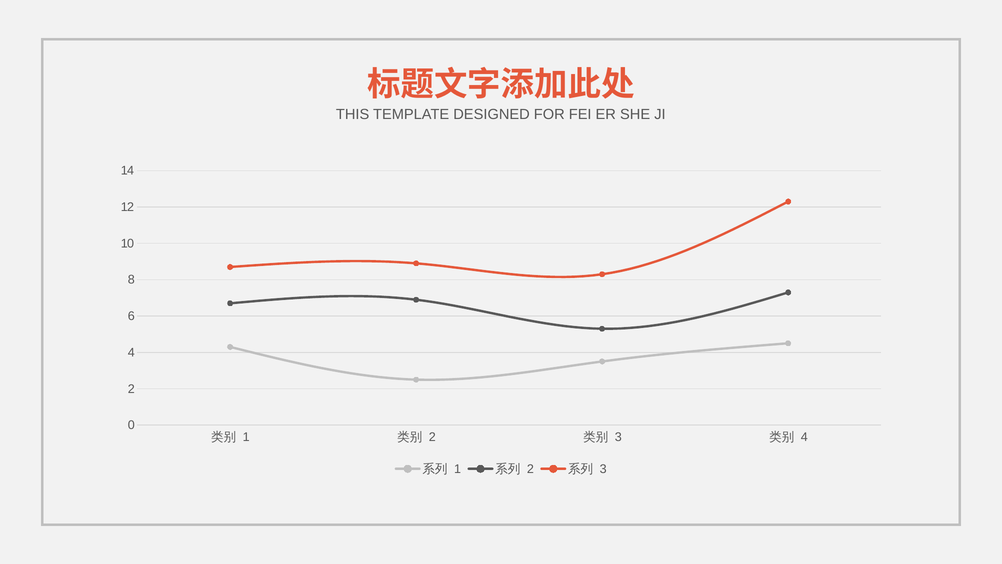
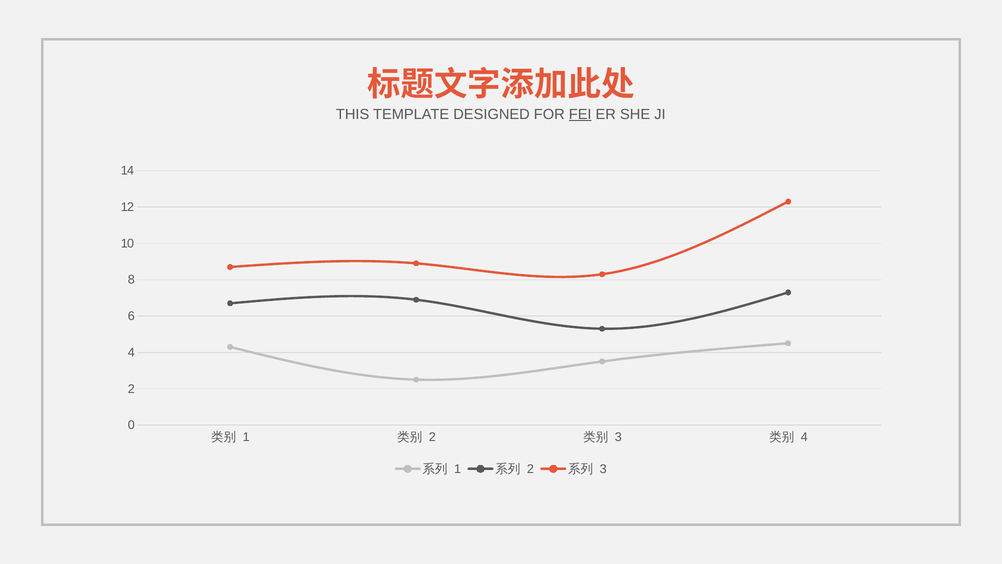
FEI underline: none -> present
